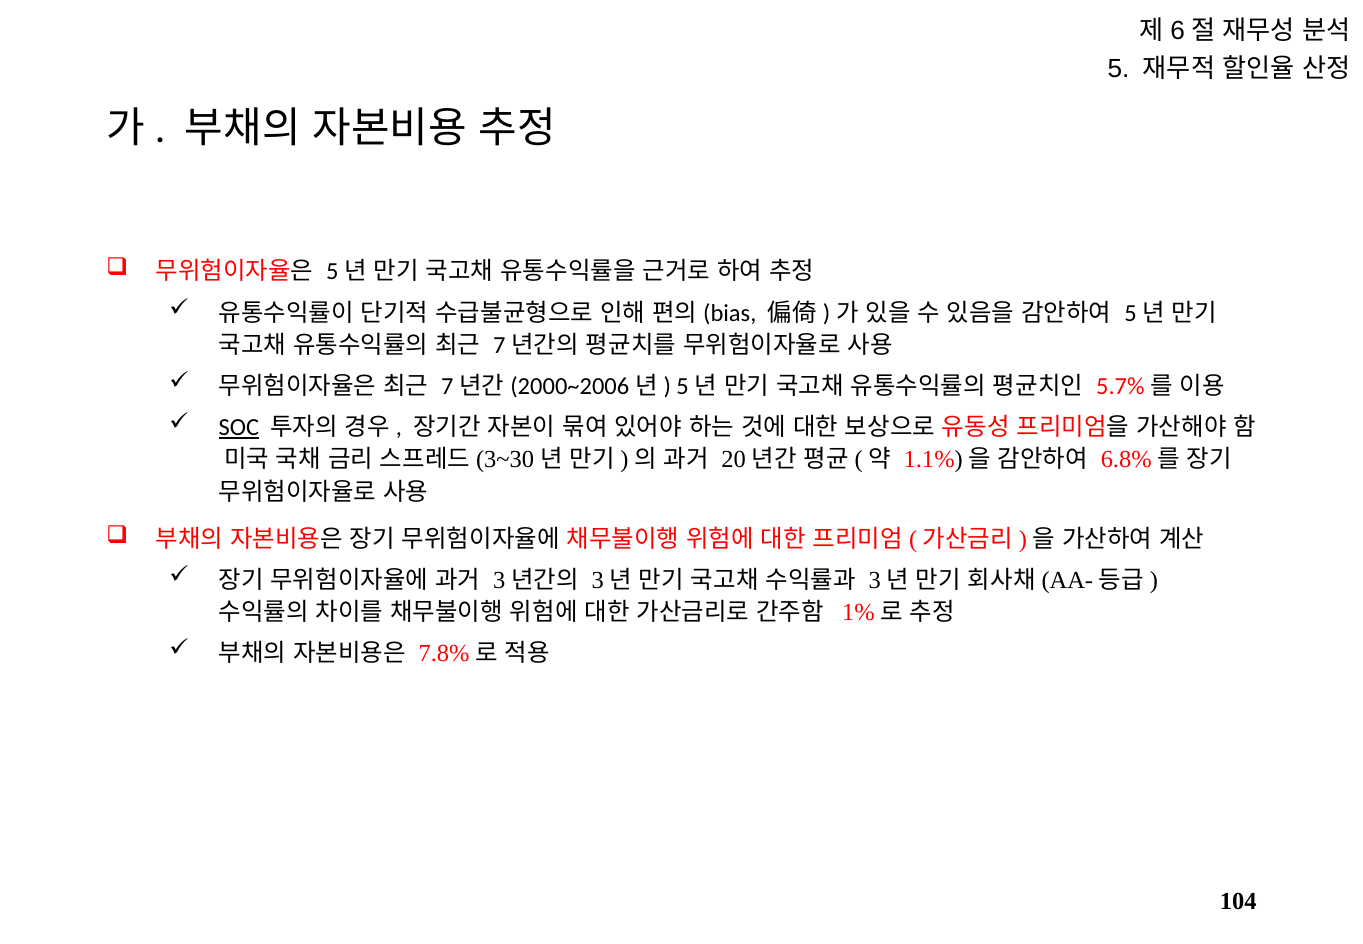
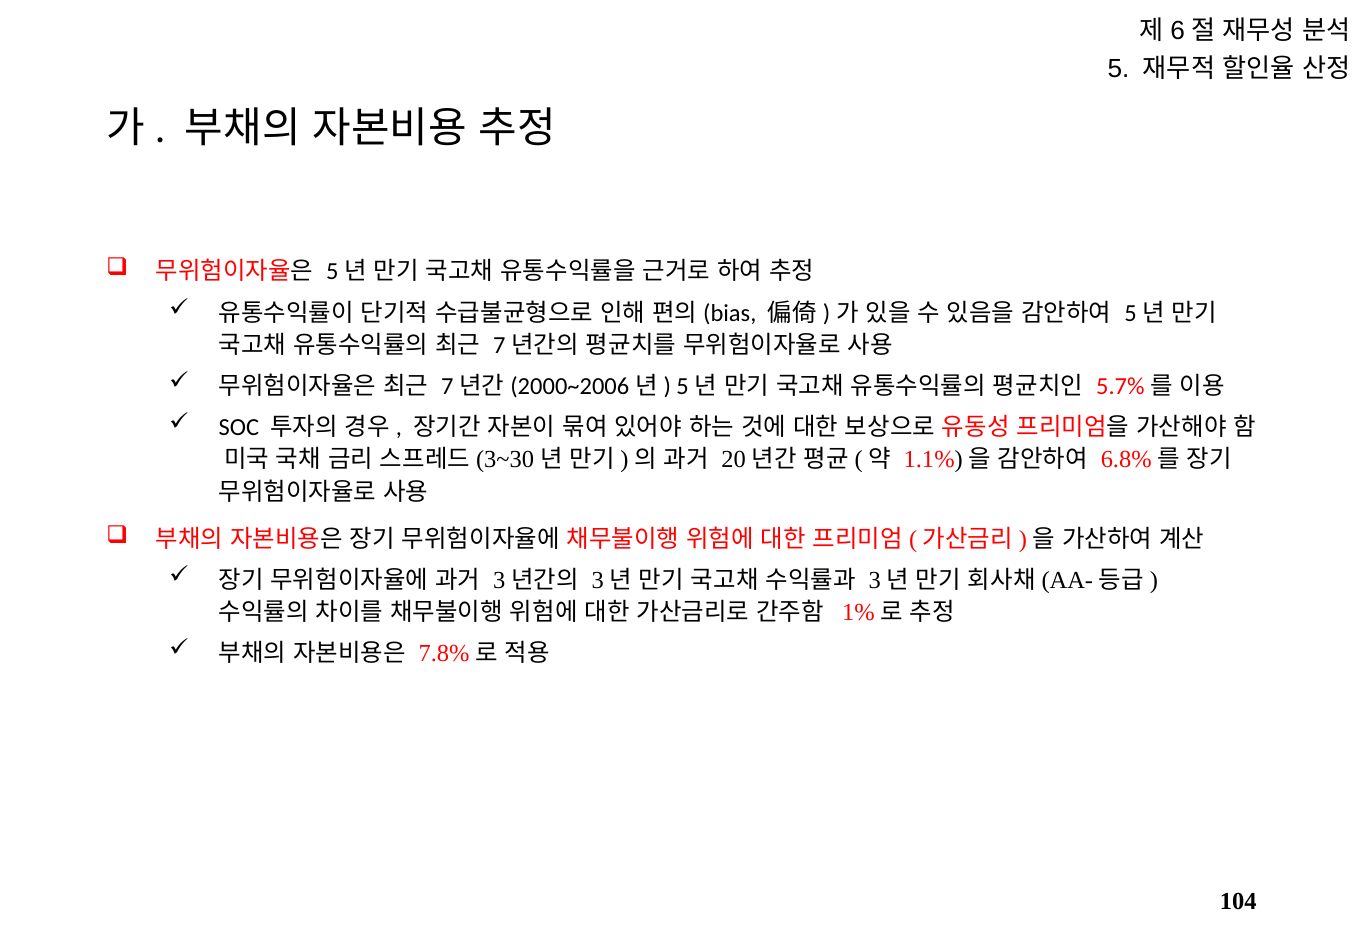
SOC underline: present -> none
